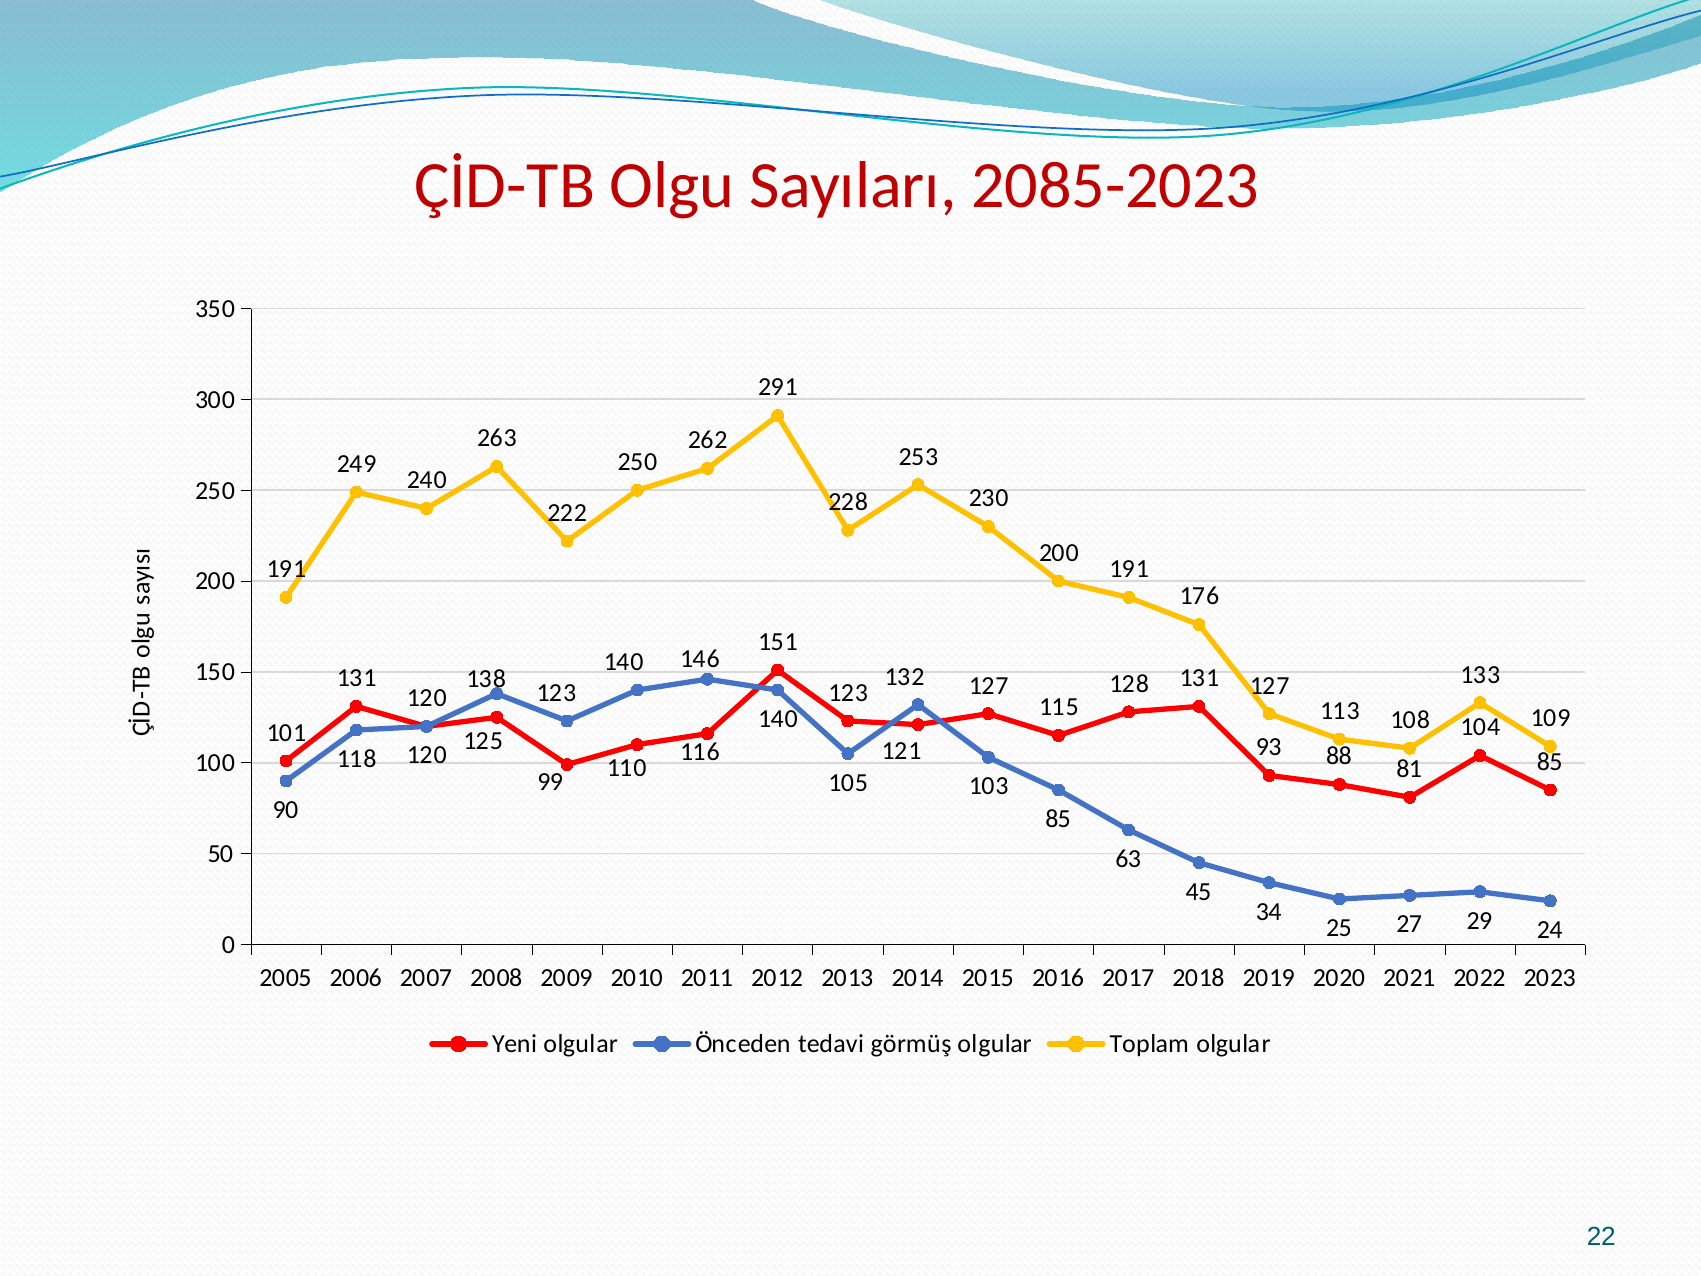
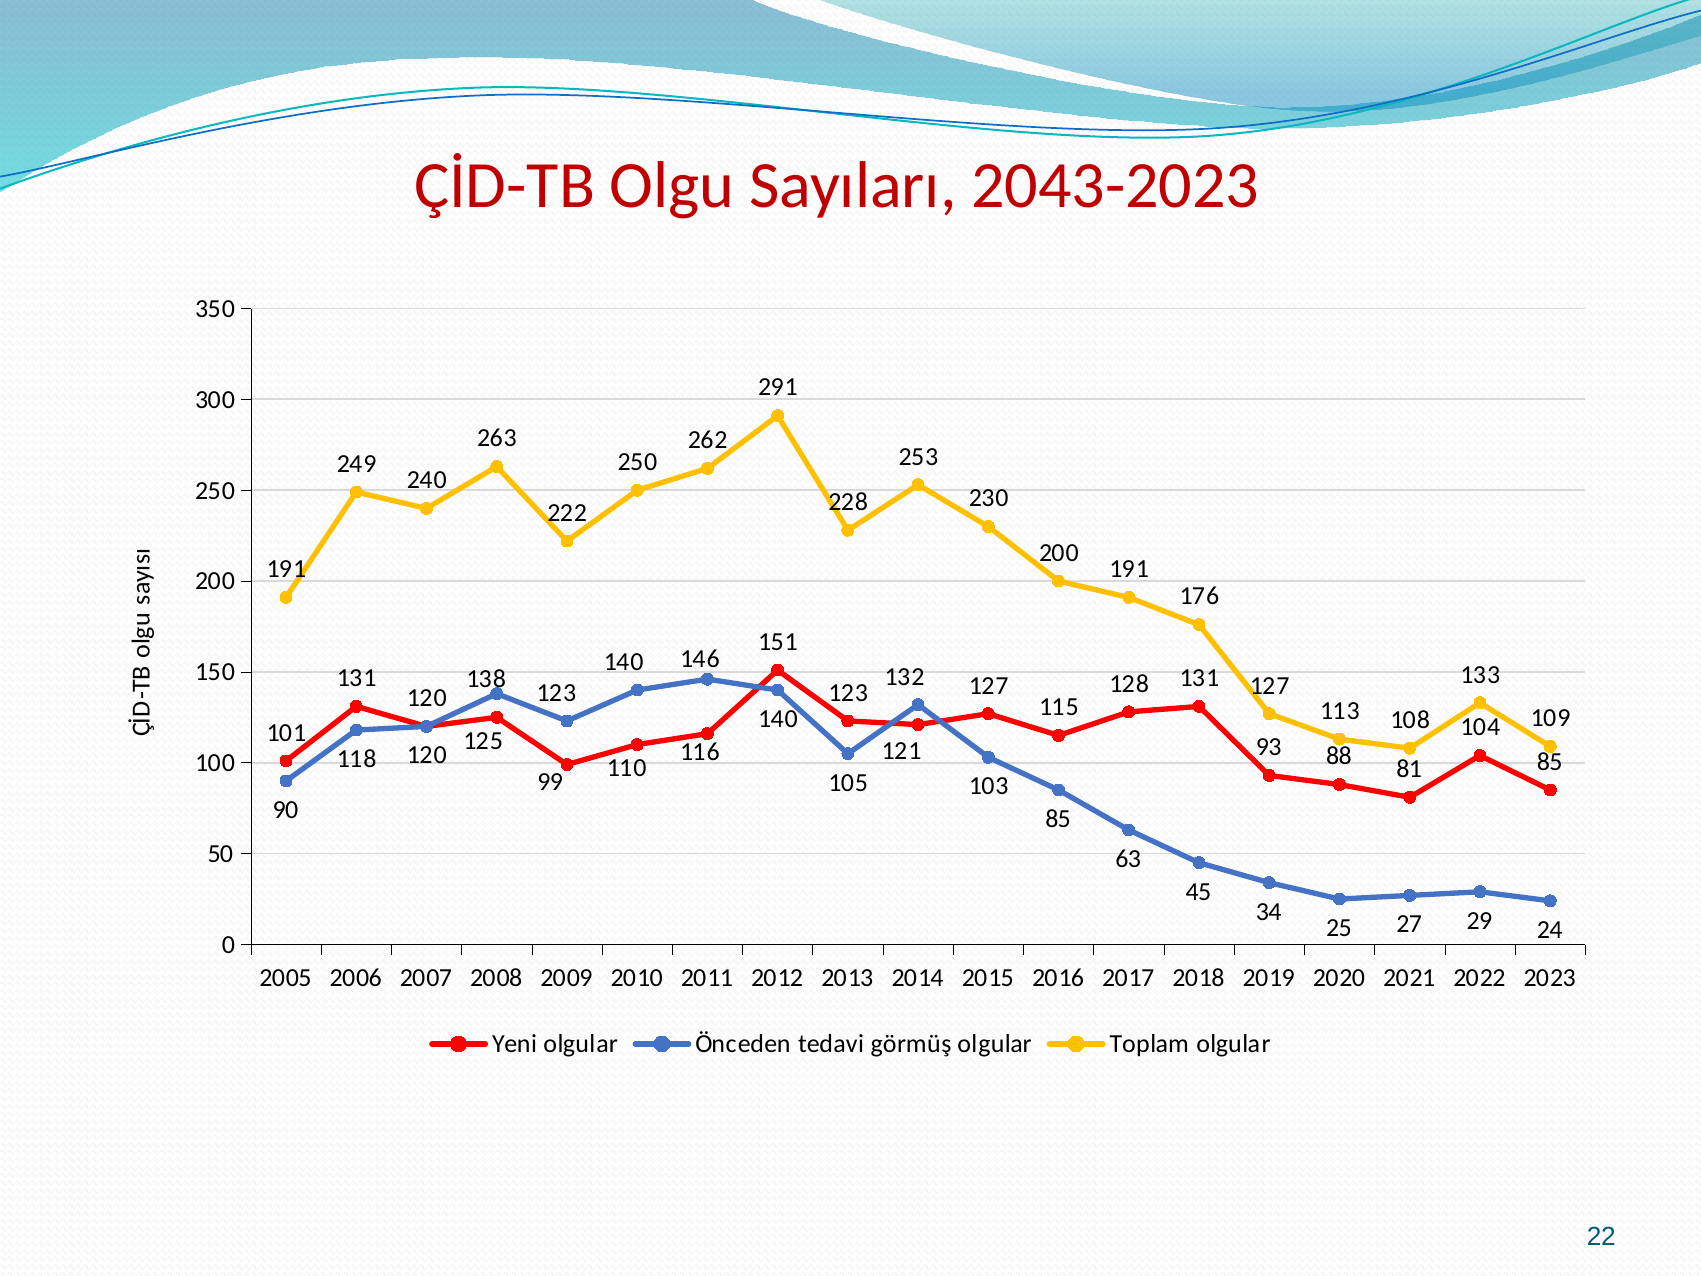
2085-2023: 2085-2023 -> 2043-2023
